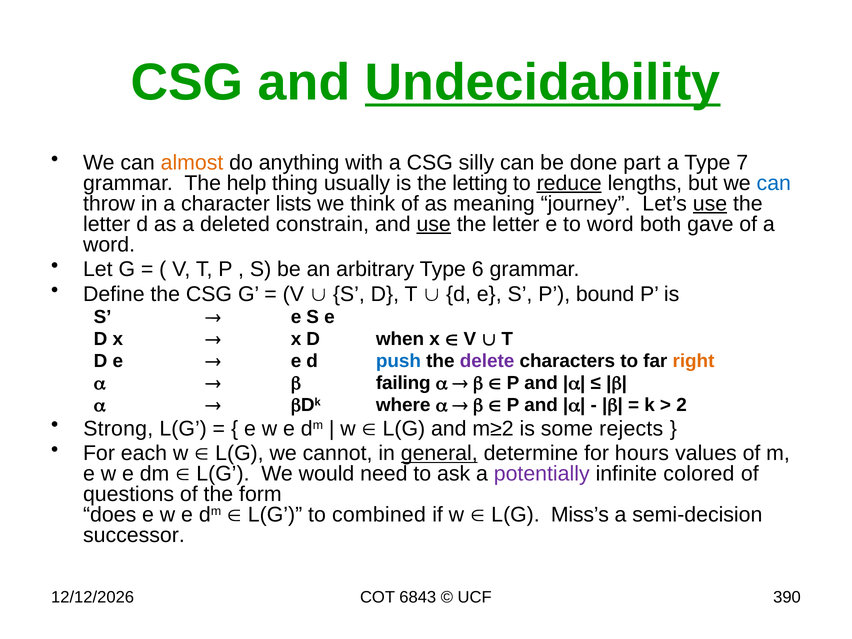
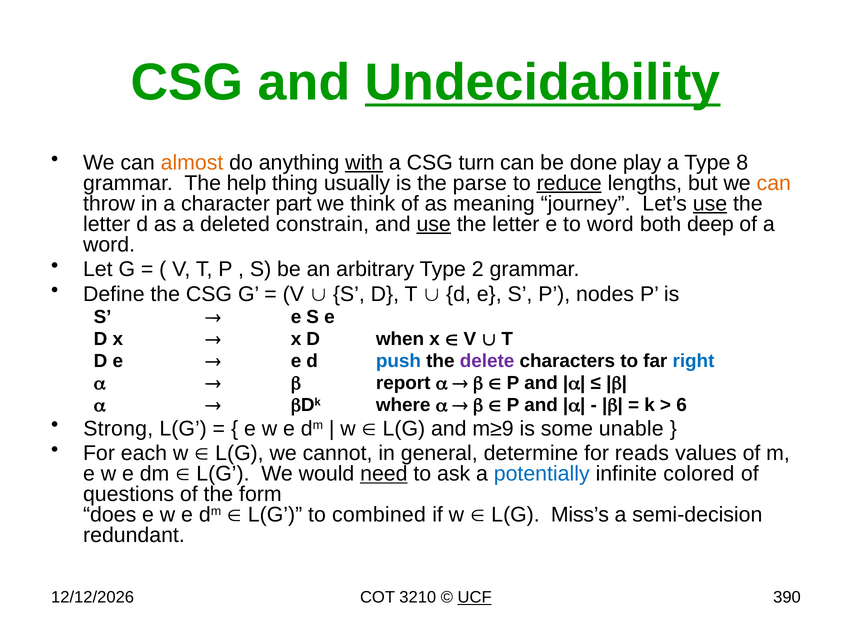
with underline: none -> present
silly: silly -> turn
part: part -> play
7: 7 -> 8
letting: letting -> parse
can at (774, 183) colour: blue -> orange
lists: lists -> part
gave: gave -> deep
6: 6 -> 2
bound: bound -> nodes
right colour: orange -> blue
failing: failing -> report
2: 2 -> 6
m≥2: m≥2 -> m≥9
rejects: rejects -> unable
general underline: present -> none
hours: hours -> reads
need underline: none -> present
potentially colour: purple -> blue
successor: successor -> redundant
6843: 6843 -> 3210
UCF underline: none -> present
